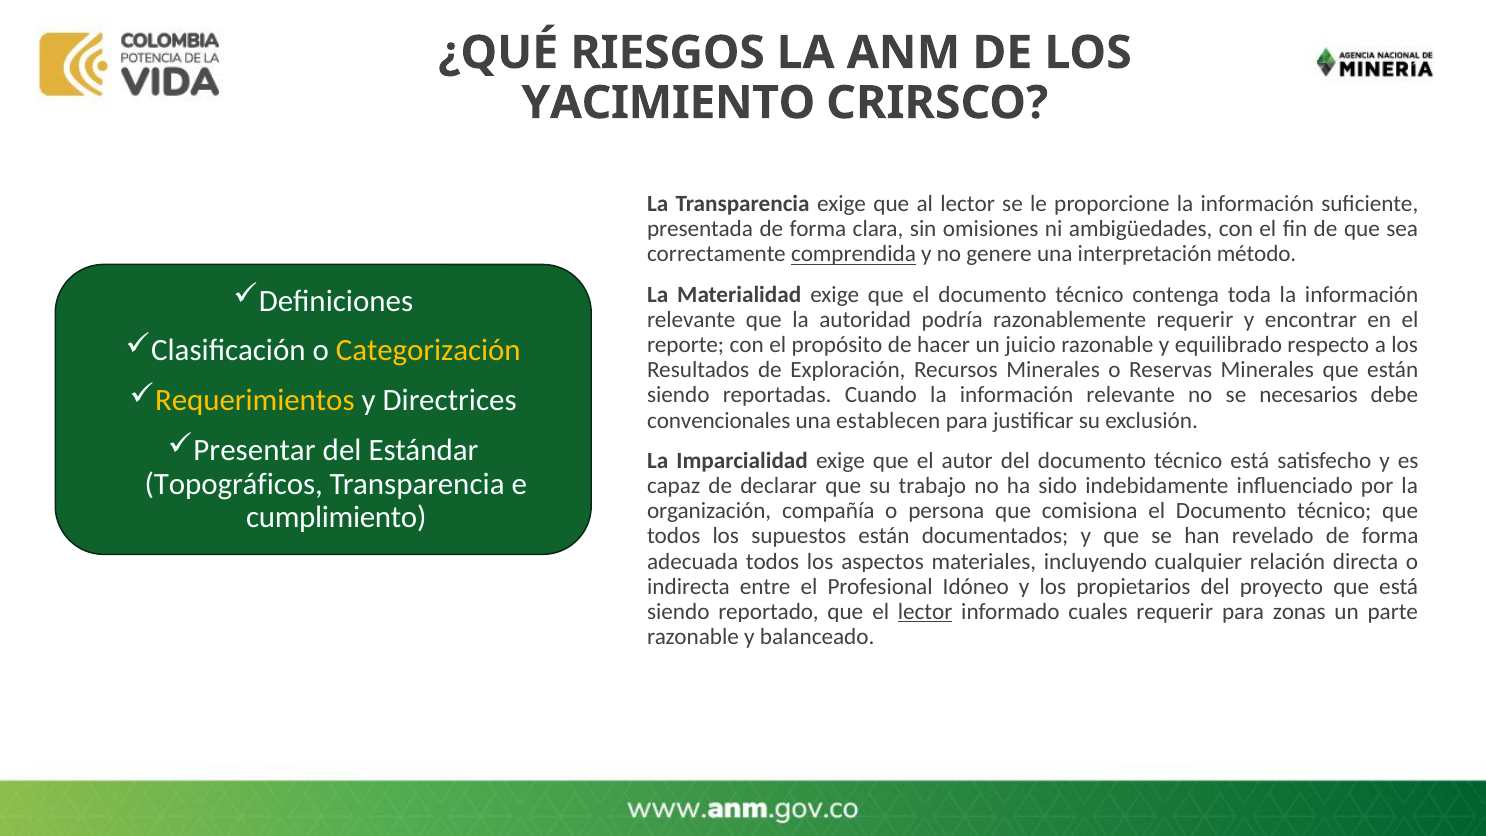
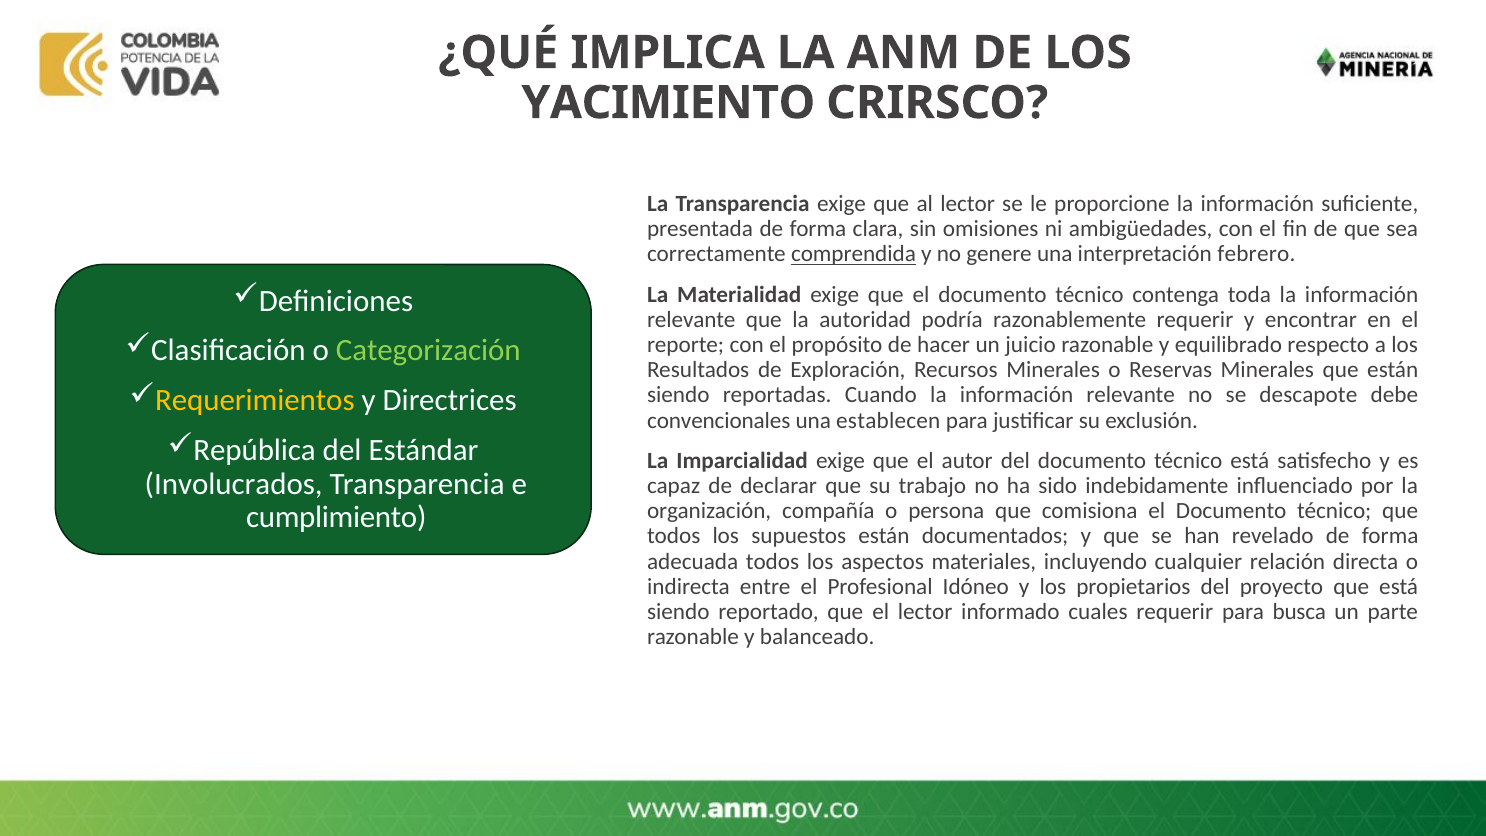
RIESGOS: RIESGOS -> IMPLICA
método: método -> febrero
Categorización colour: yellow -> light green
necesarios: necesarios -> descapote
Presentar: Presentar -> República
Topográficos: Topográficos -> Involucrados
lector at (925, 612) underline: present -> none
zonas: zonas -> busca
